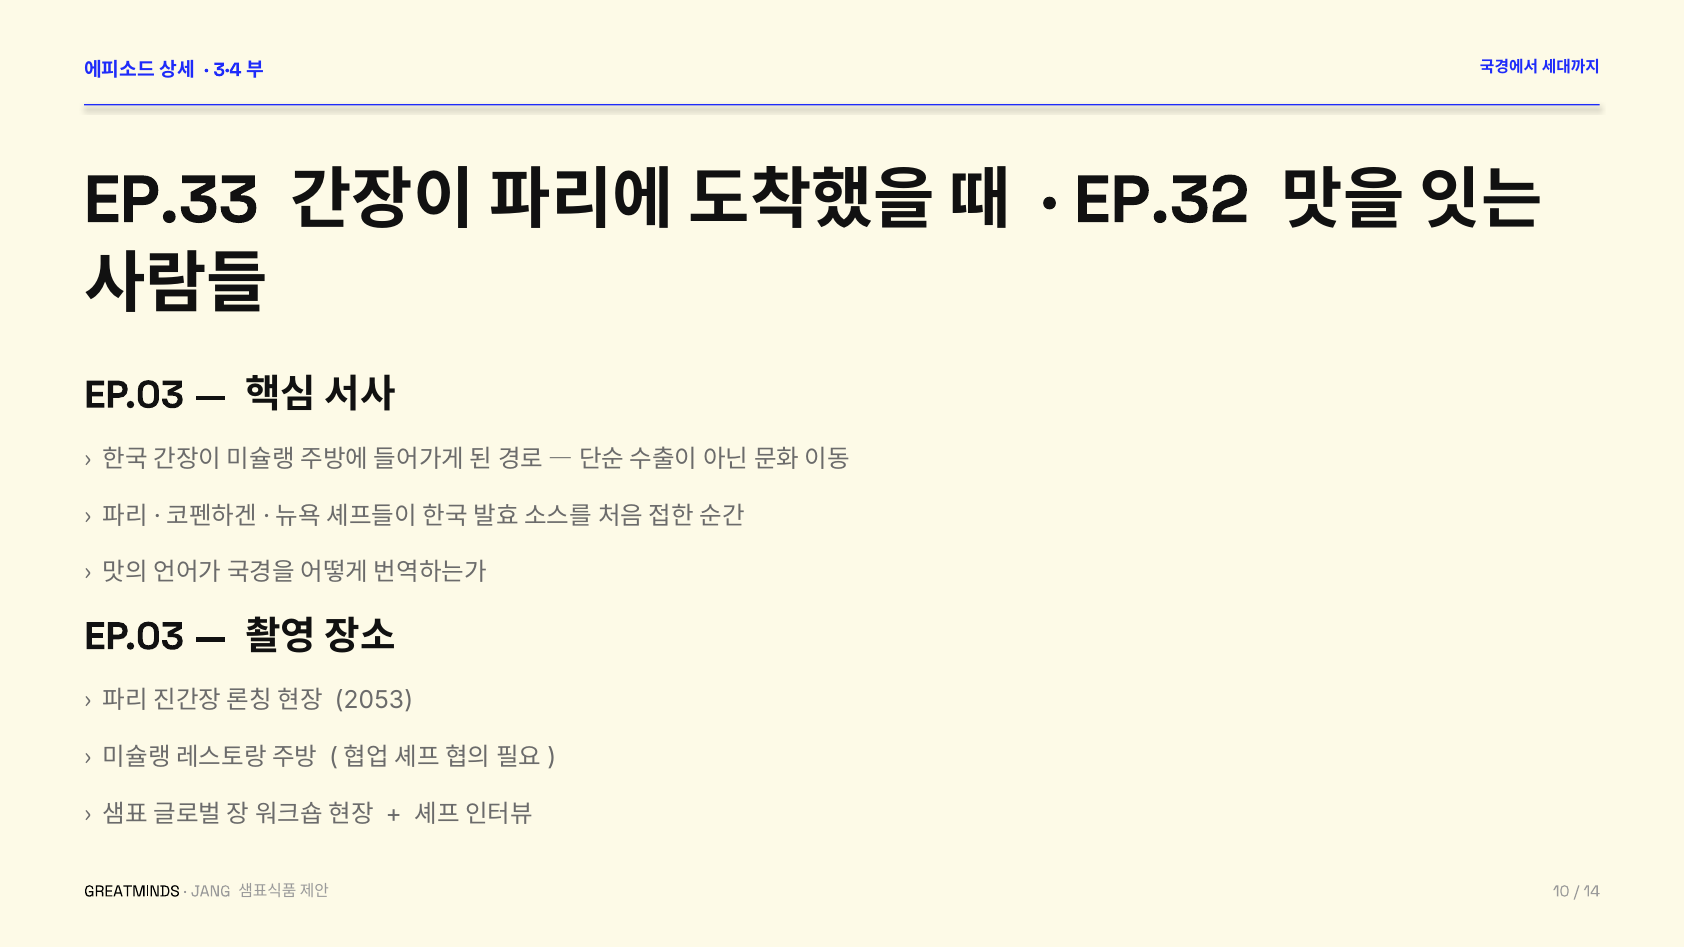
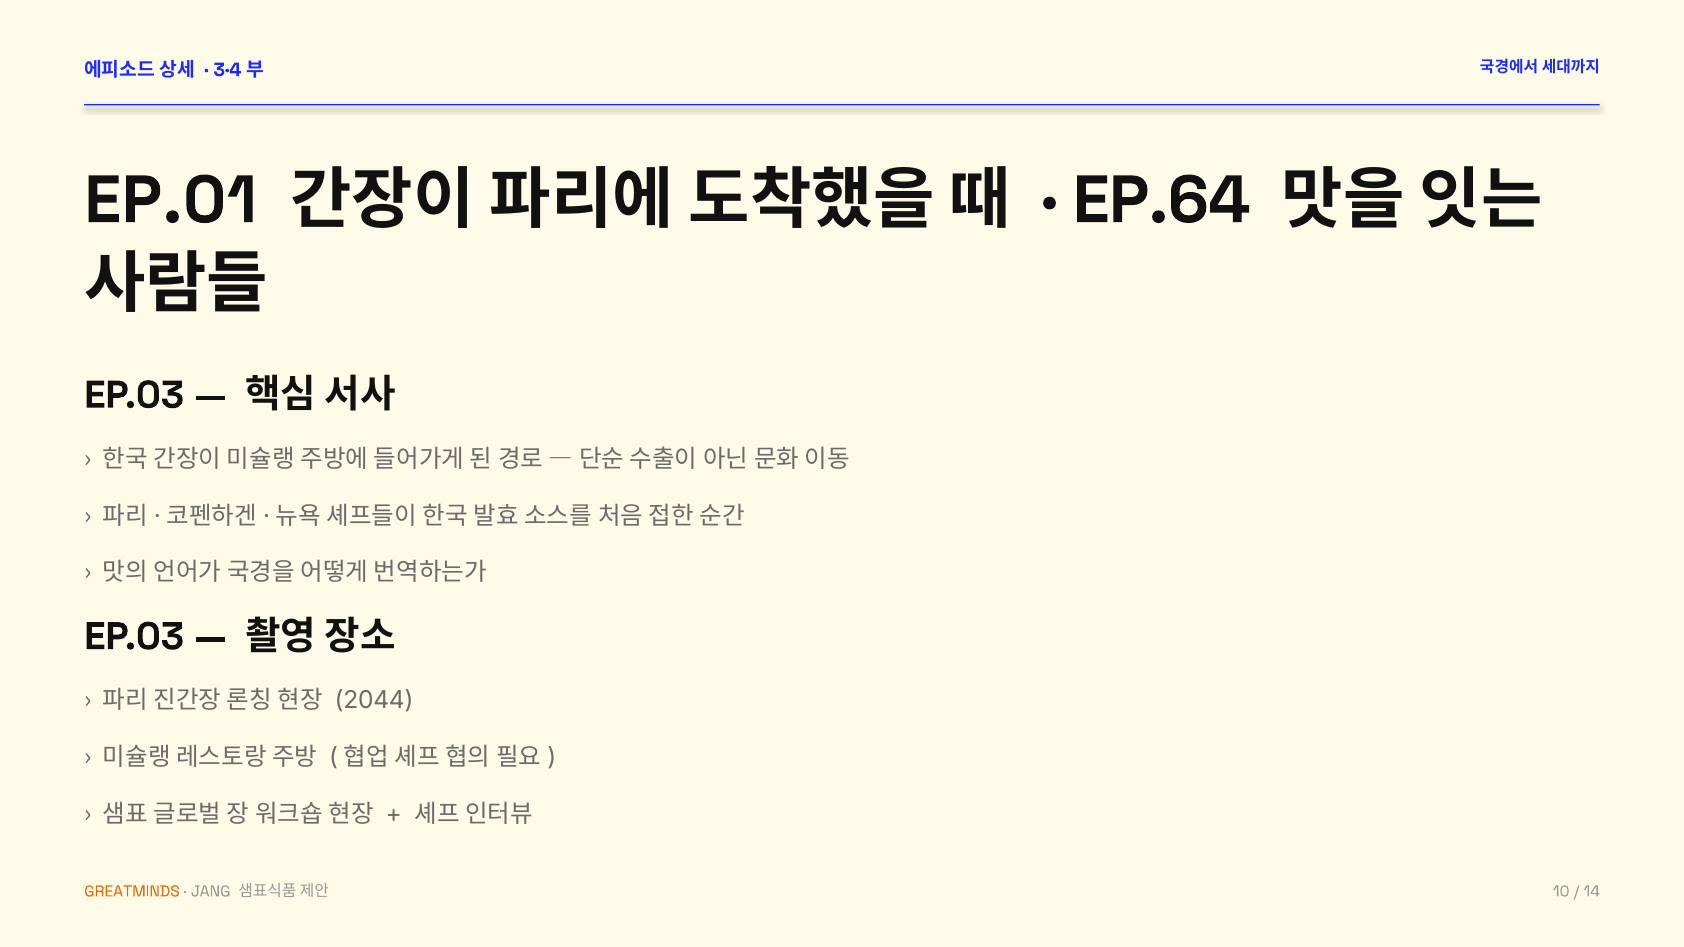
EP.33: EP.33 -> EP.01
EP.32: EP.32 -> EP.64
2053: 2053 -> 2044
GREATMINDS colour: black -> orange
